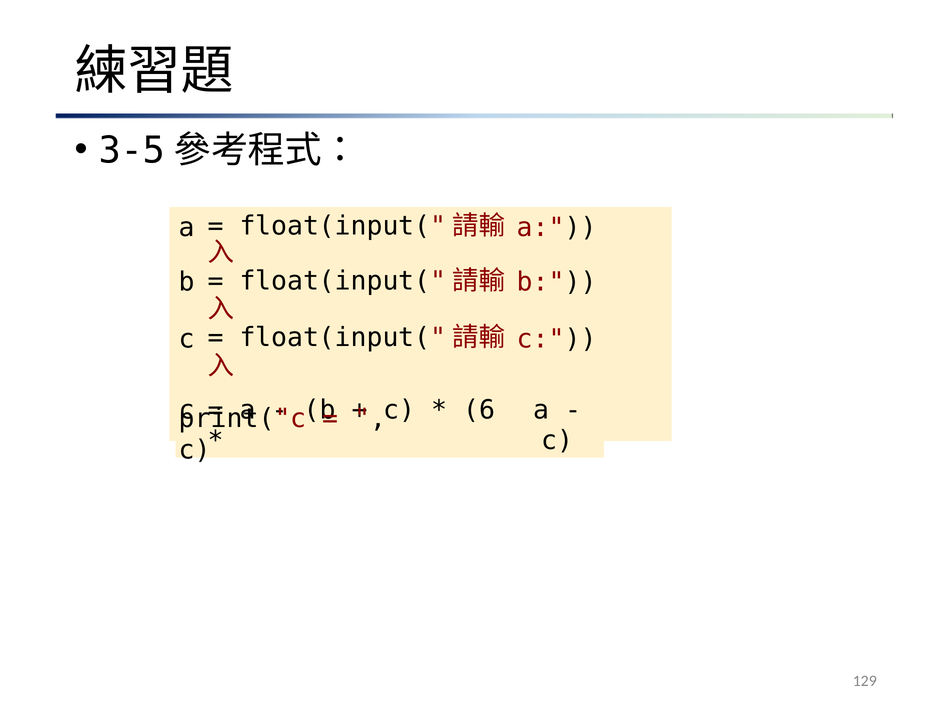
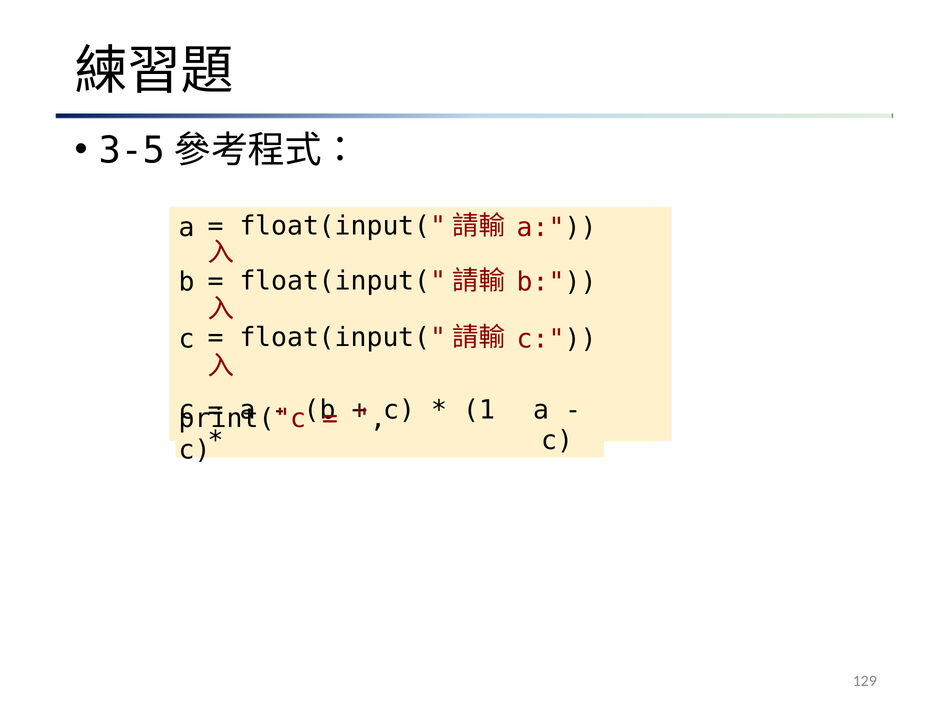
6: 6 -> 1
